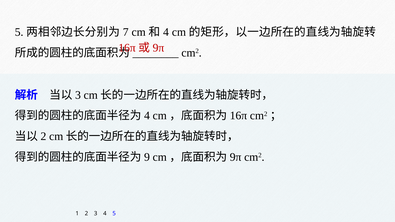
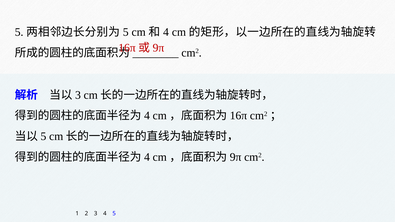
7 at (126, 32): 7 -> 5
2 at (43, 137): 2 -> 5
9 at (147, 157): 9 -> 4
